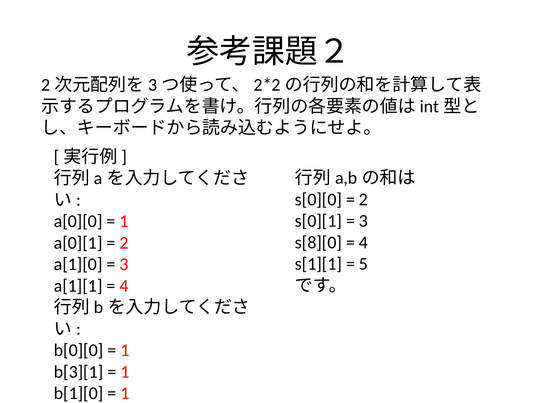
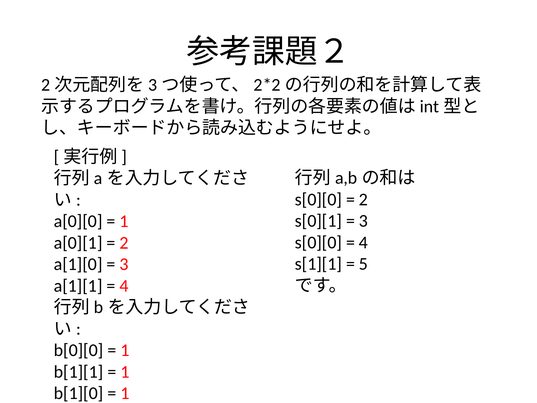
s[8][0 at (318, 242): s[8][0 -> s[0][0
b[3][1 at (79, 372): b[3][1 -> b[1][1
